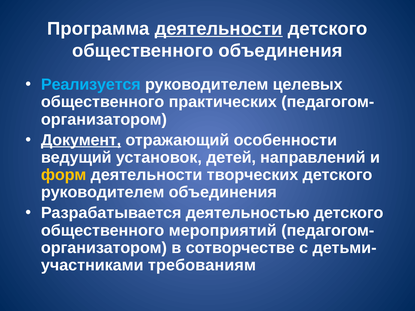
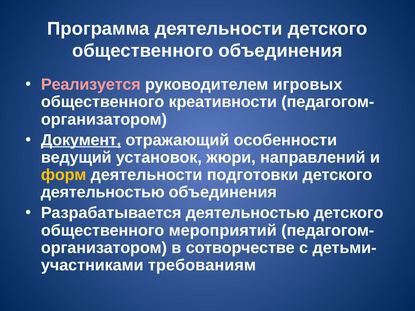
деятельности at (219, 29) underline: present -> none
Реализуется colour: light blue -> pink
целевых: целевых -> игровых
практических: практических -> креативности
детей: детей -> жюри
творческих: творческих -> подготовки
руководителем at (103, 192): руководителем -> деятельностью
